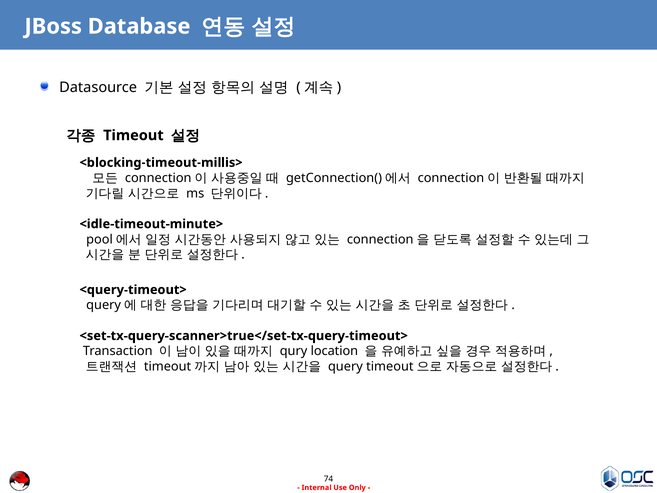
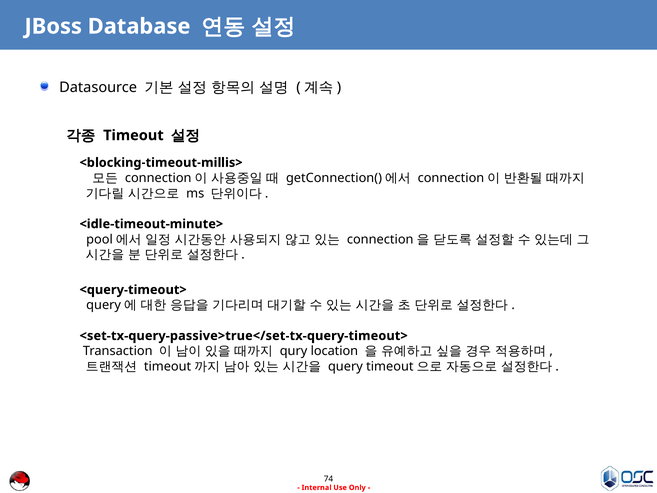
<set-tx-query-scanner>true</set-tx-query-timeout>: <set-tx-query-scanner>true</set-tx-query-timeout> -> <set-tx-query-passive>true</set-tx-query-timeout>
